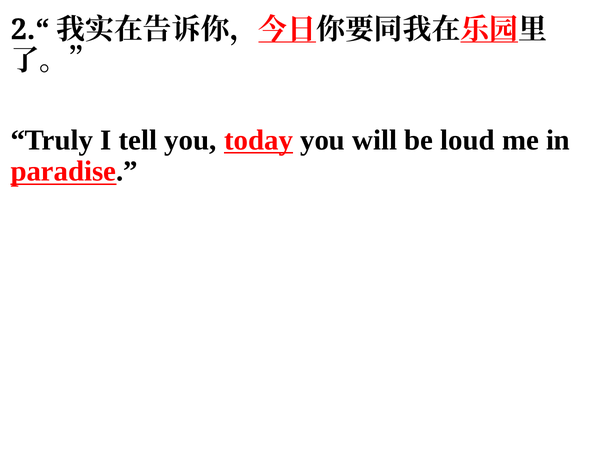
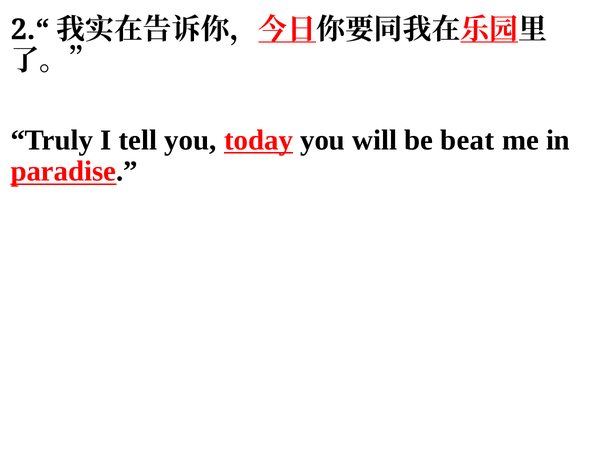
loud: loud -> beat
